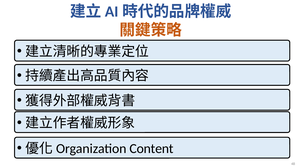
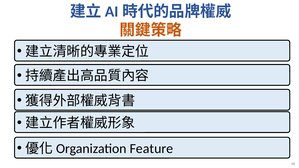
Content: Content -> Feature
